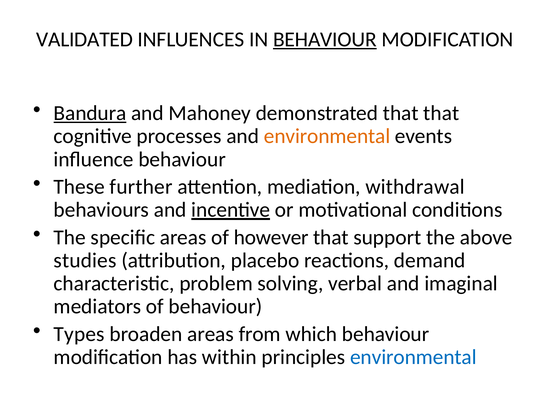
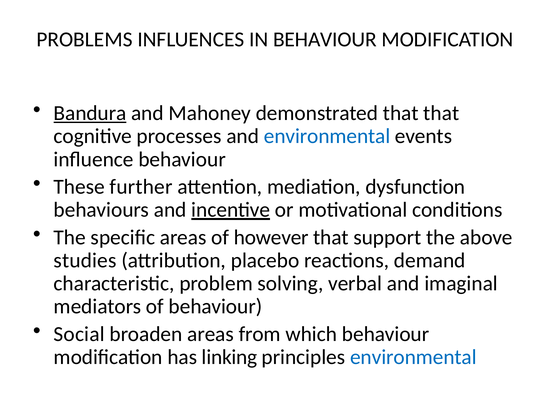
VALIDATED: VALIDATED -> PROBLEMS
BEHAVIOUR at (325, 40) underline: present -> none
environmental at (327, 136) colour: orange -> blue
withdrawal: withdrawal -> dysfunction
Types: Types -> Social
within: within -> linking
